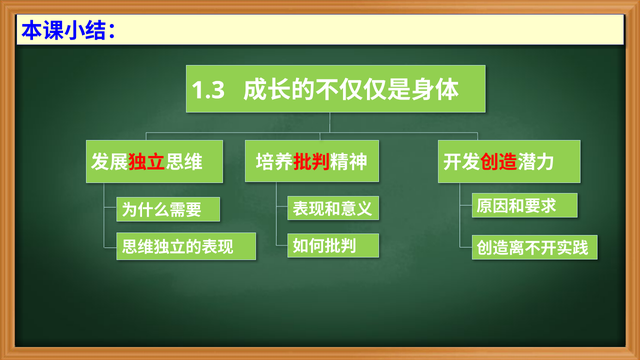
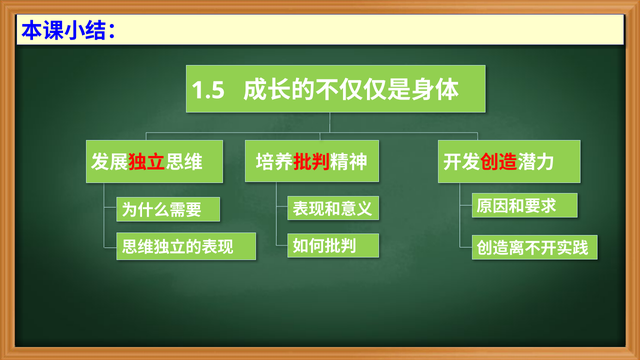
1.3: 1.3 -> 1.5
